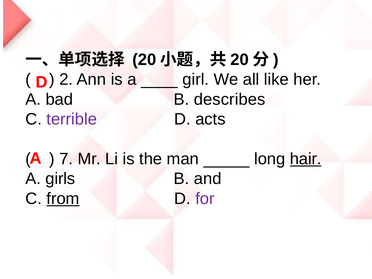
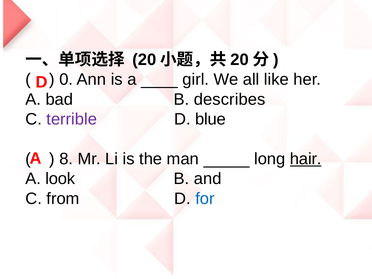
2: 2 -> 0
acts: acts -> blue
7: 7 -> 8
girls: girls -> look
from underline: present -> none
for colour: purple -> blue
